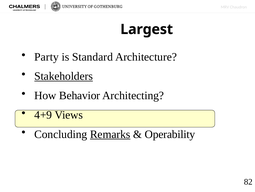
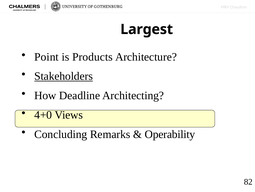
Party: Party -> Point
Standard: Standard -> Products
Behavior: Behavior -> Deadline
4+9: 4+9 -> 4+0
Remarks underline: present -> none
